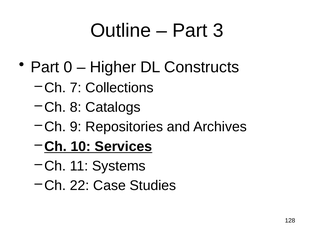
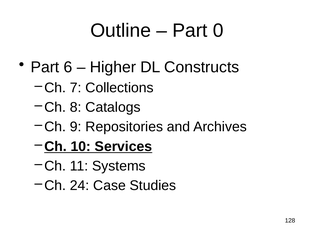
3: 3 -> 0
0: 0 -> 6
22: 22 -> 24
